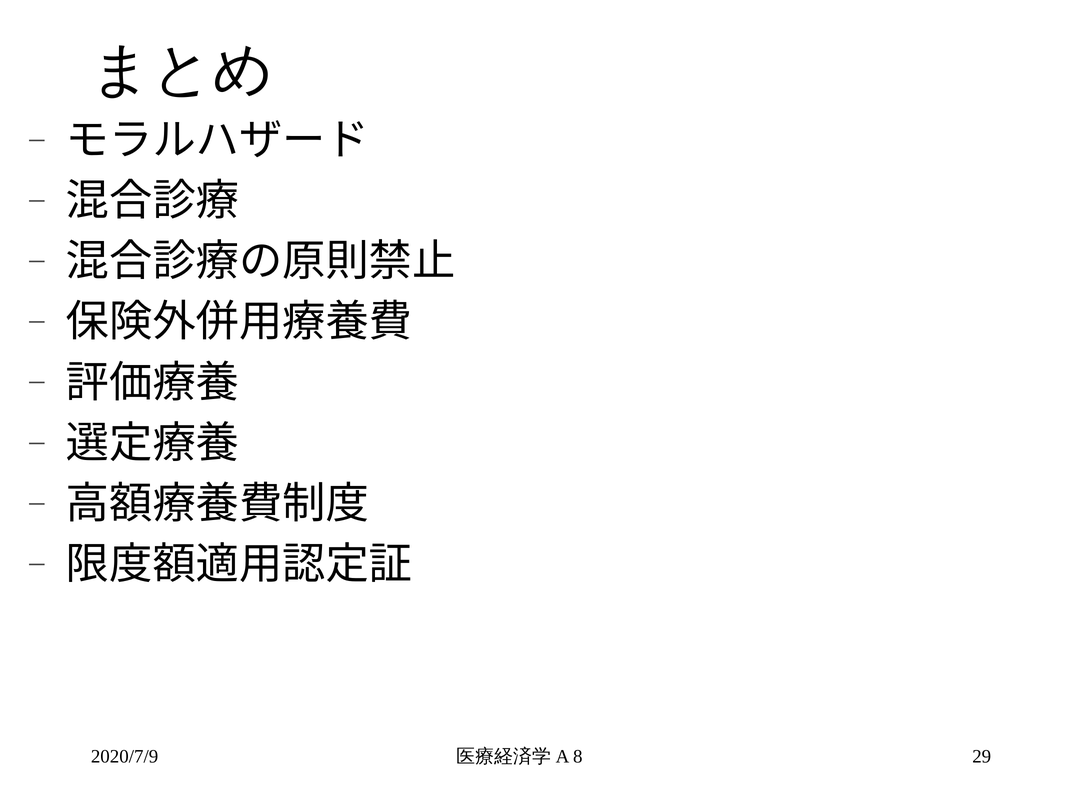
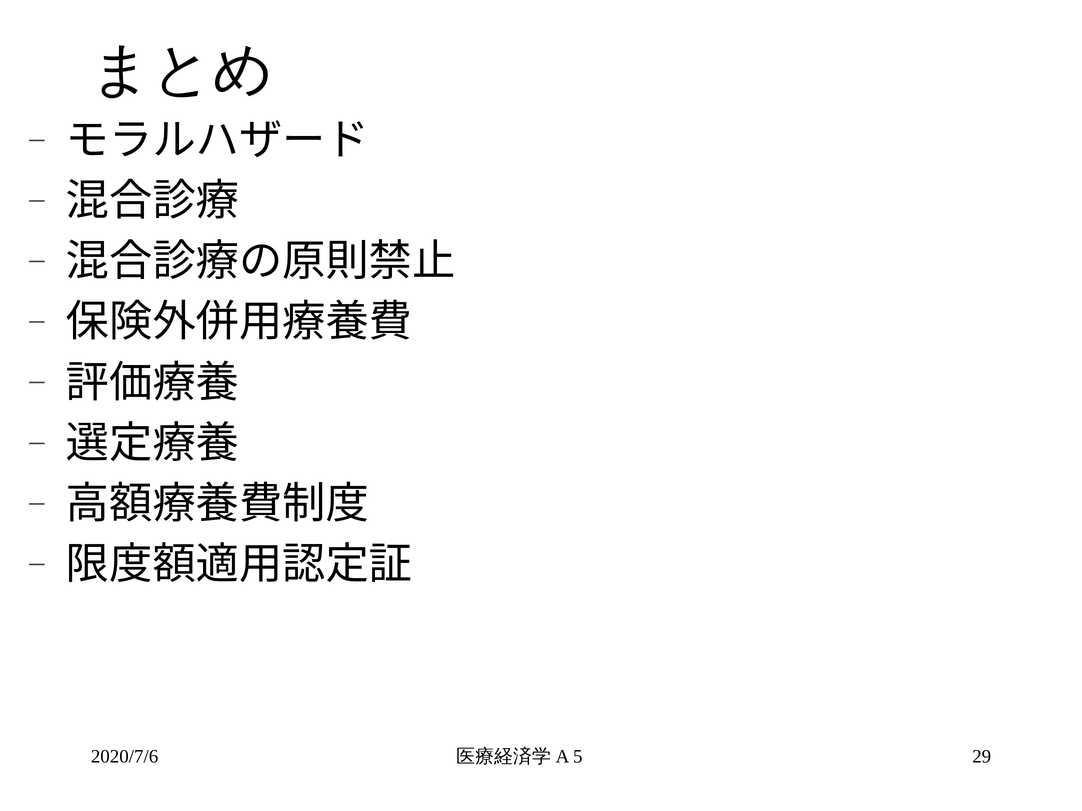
2020/7/9: 2020/7/9 -> 2020/7/6
8: 8 -> 5
